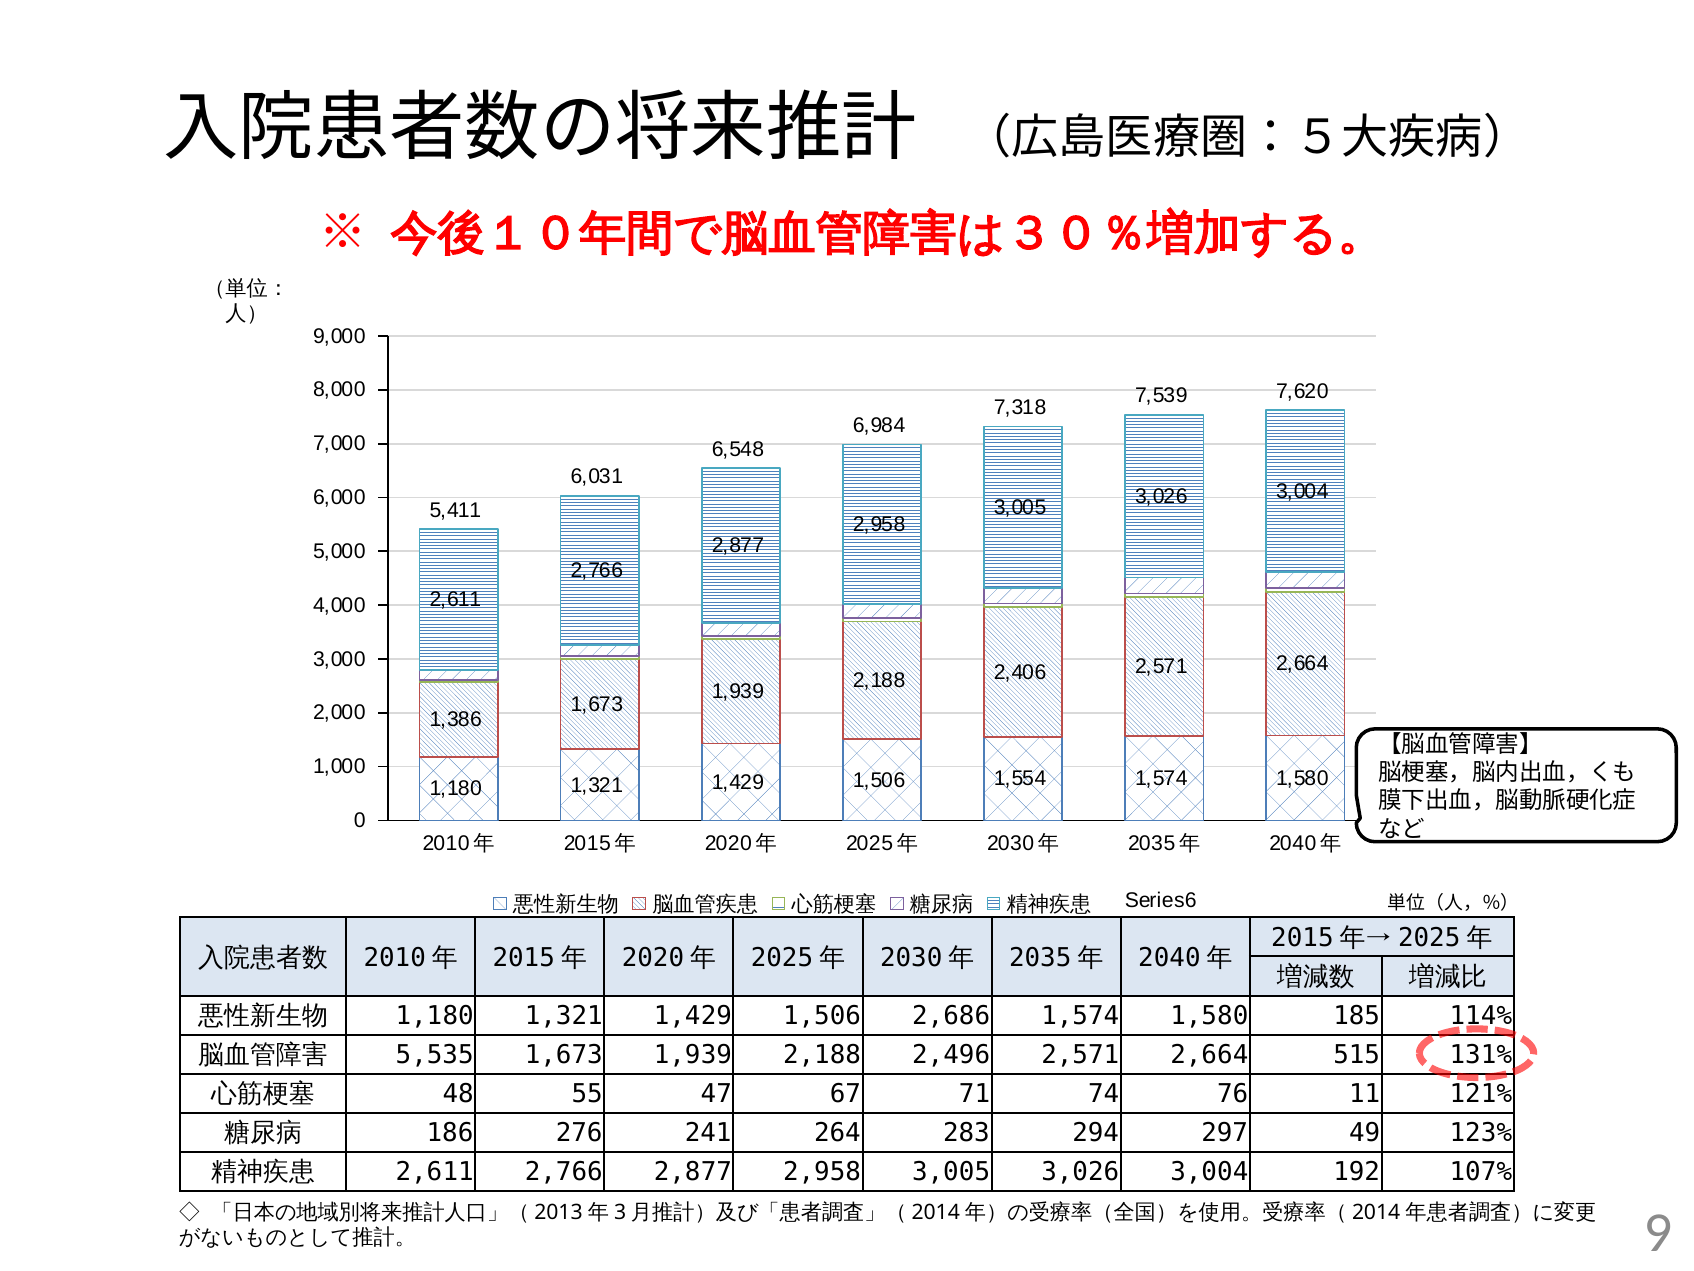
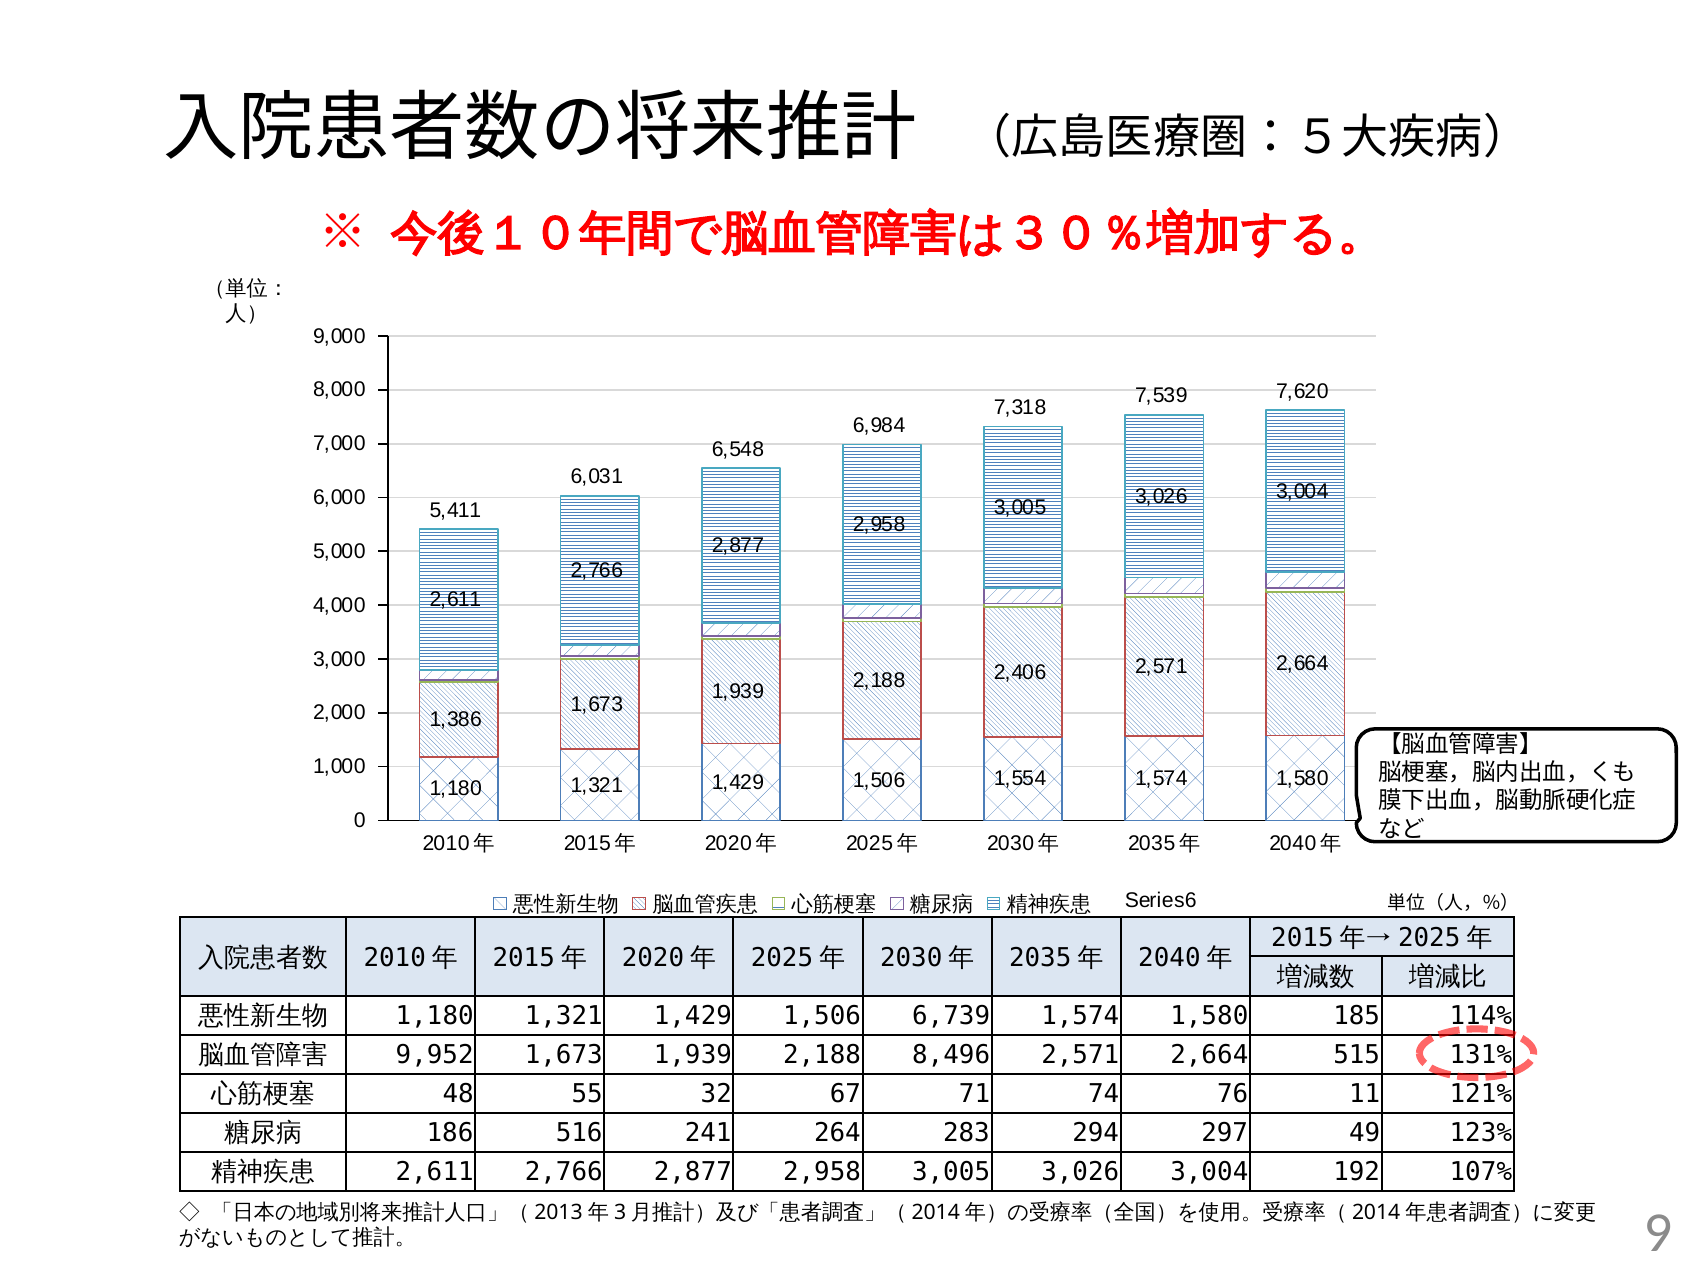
2,686: 2,686 -> 6,739
5,535: 5,535 -> 9,952
2,496: 2,496 -> 8,496
47: 47 -> 32
276: 276 -> 516
